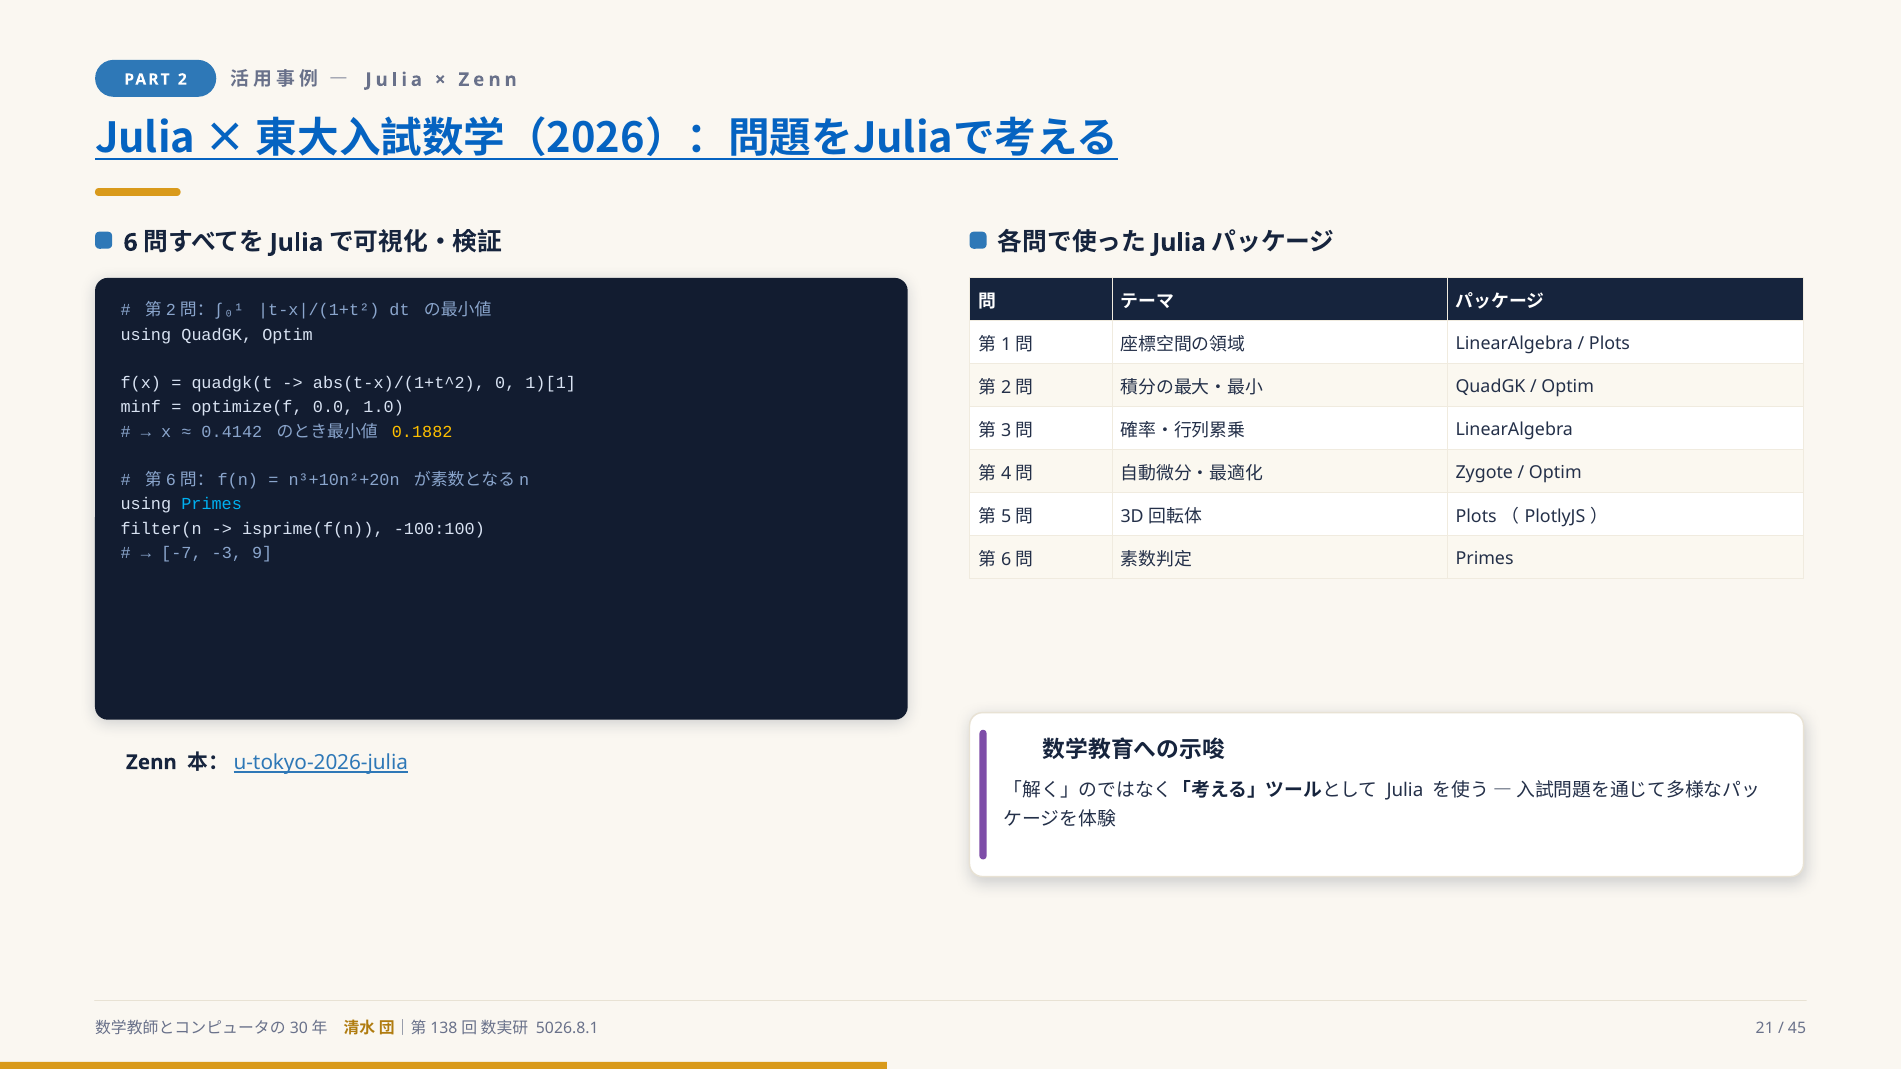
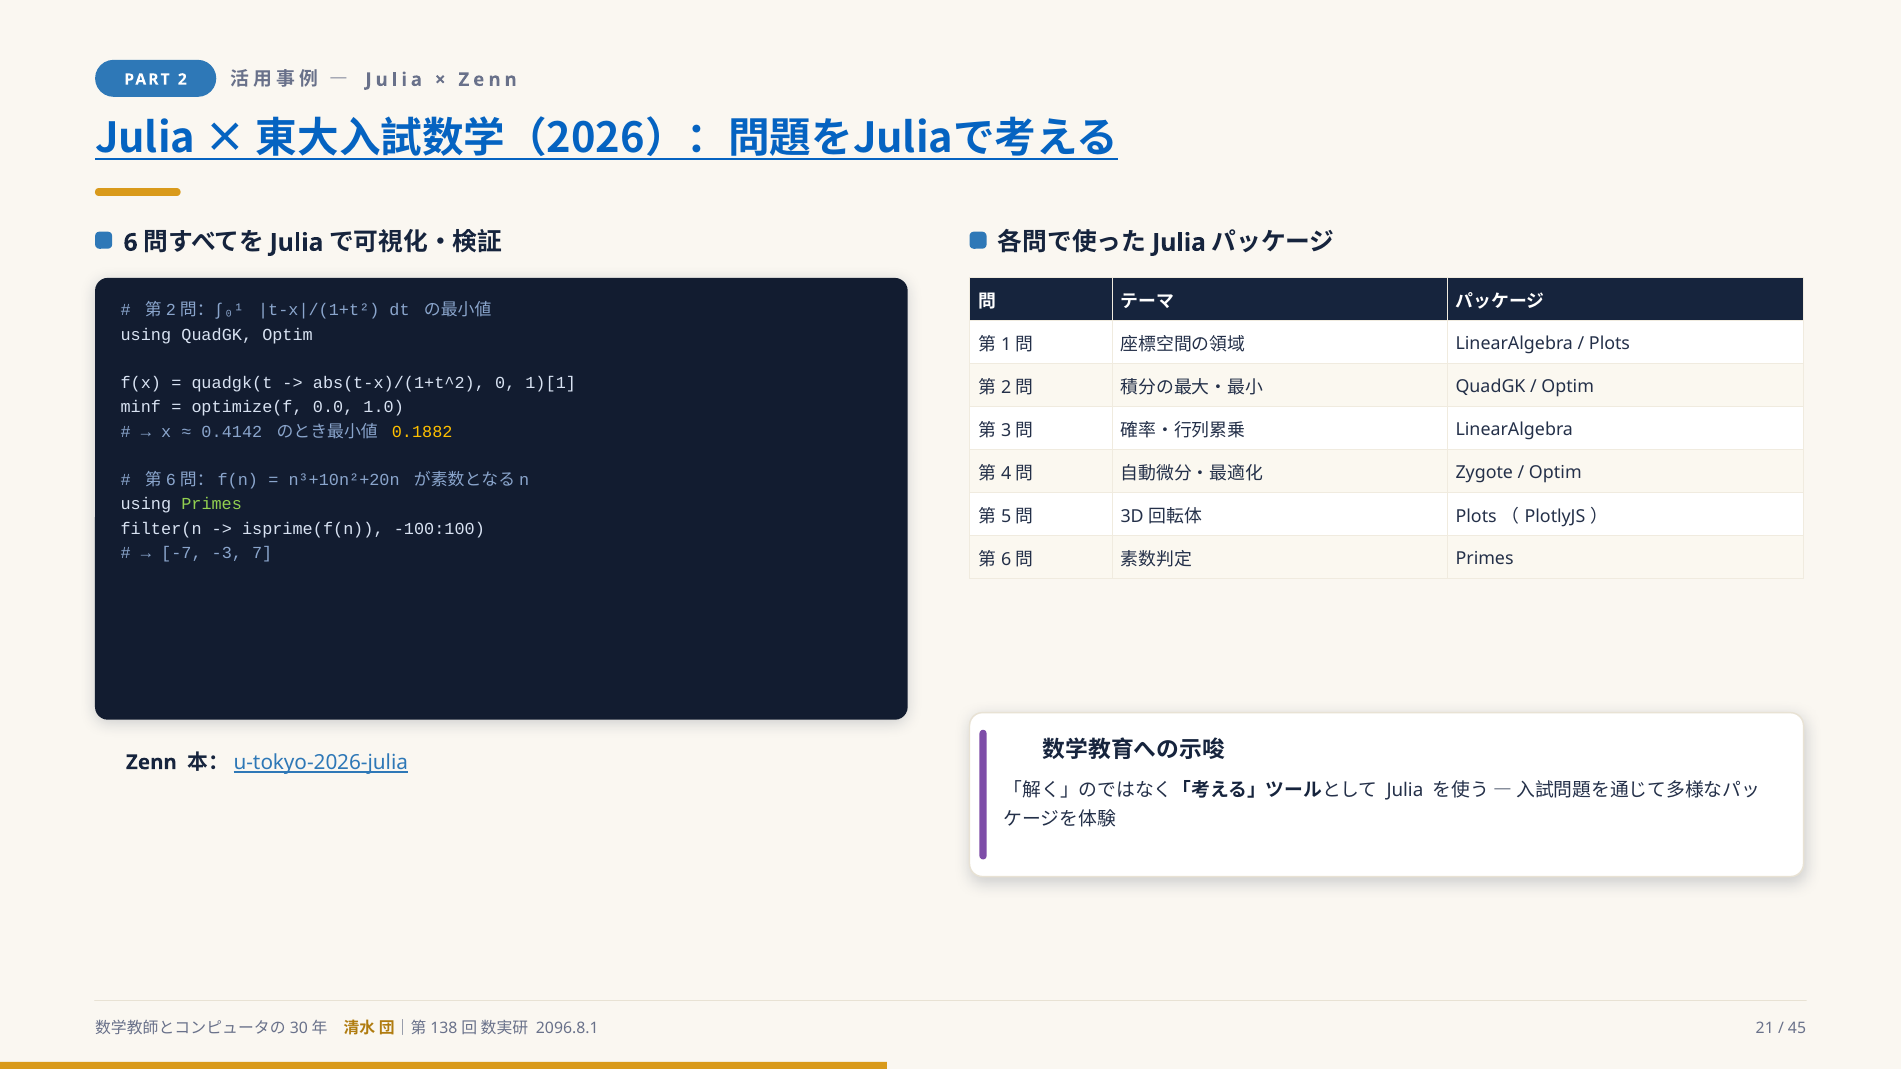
Primes at (212, 504) colour: light blue -> light green
9: 9 -> 7
5026.8.1: 5026.8.1 -> 2096.8.1
